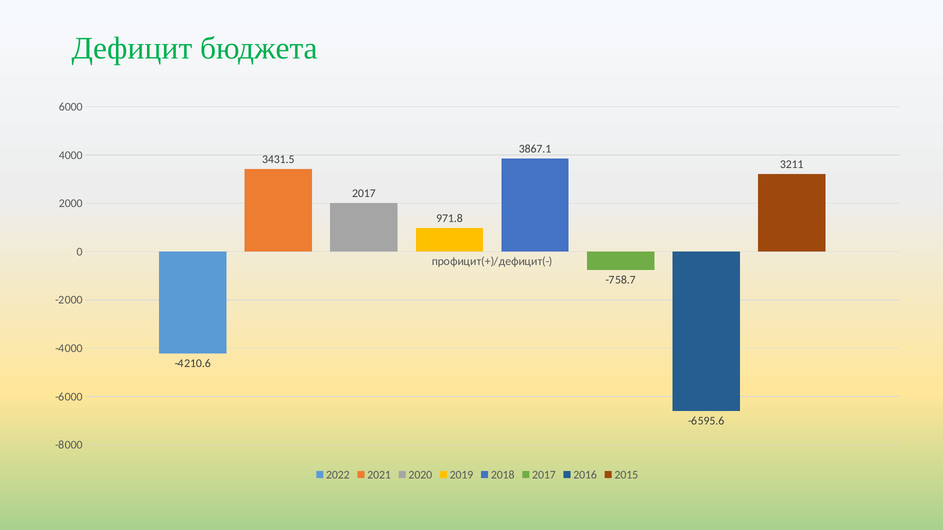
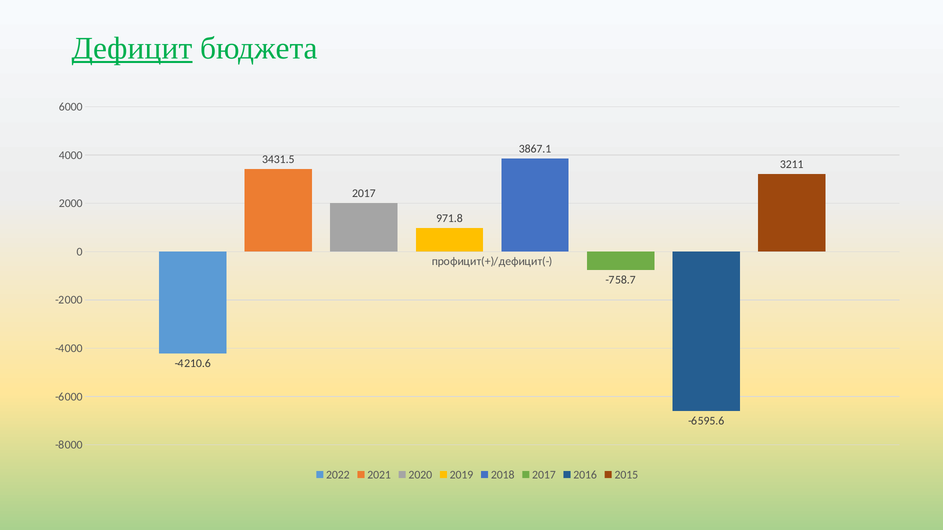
Дефицит underline: none -> present
